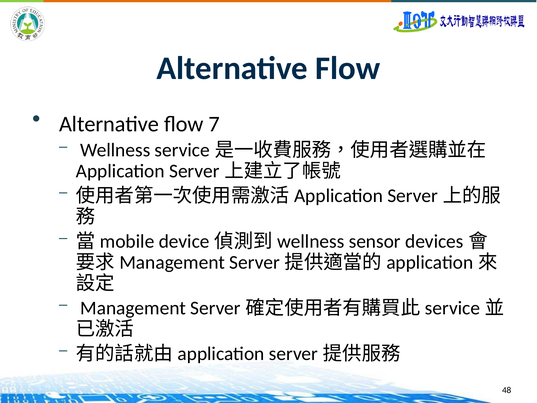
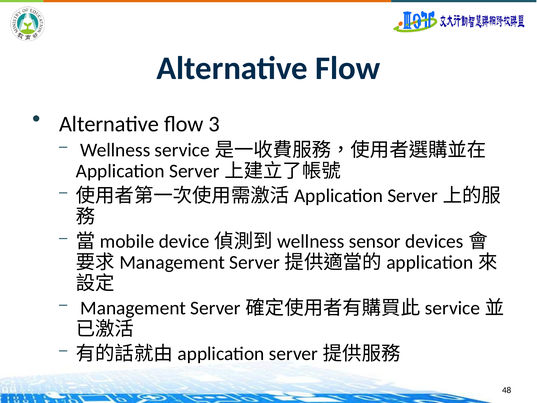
7: 7 -> 3
